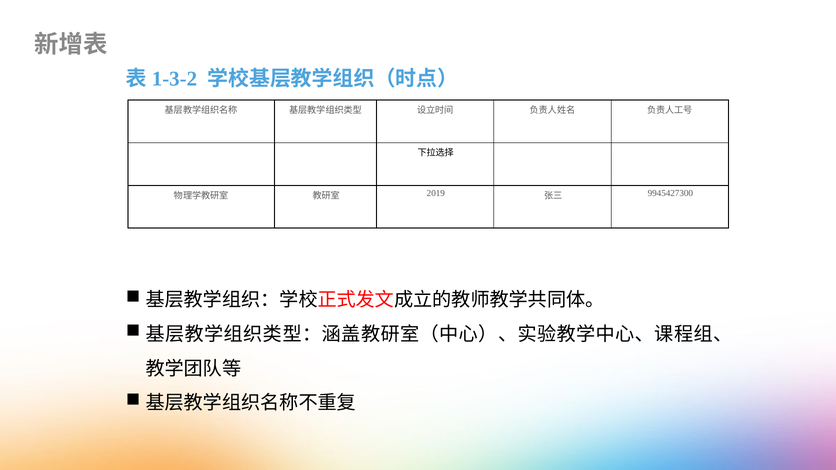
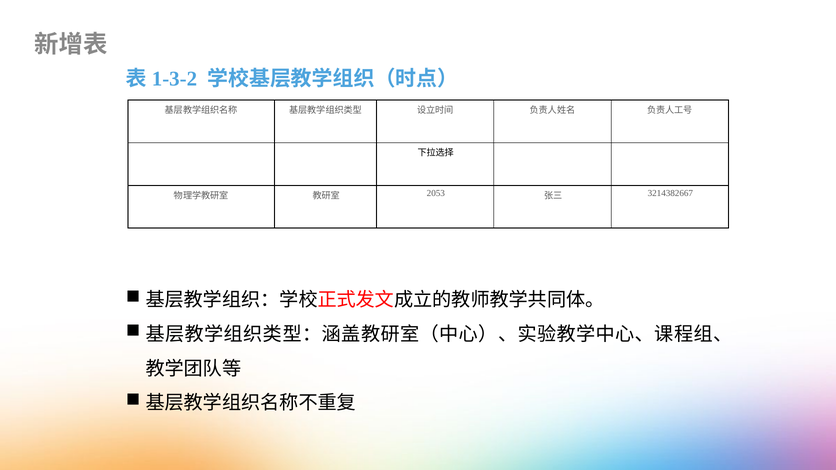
2019: 2019 -> 2053
9945427300: 9945427300 -> 3214382667
